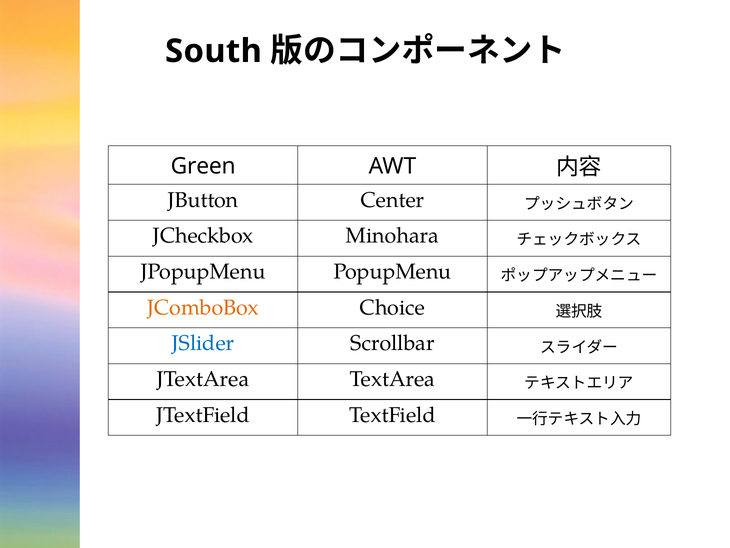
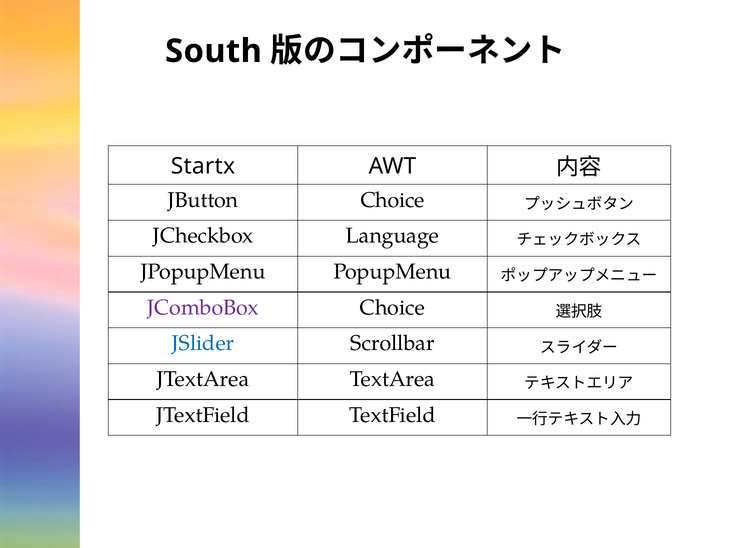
Green: Green -> Startx
JButton Center: Center -> Choice
Minohara: Minohara -> Language
JComboBox colour: orange -> purple
